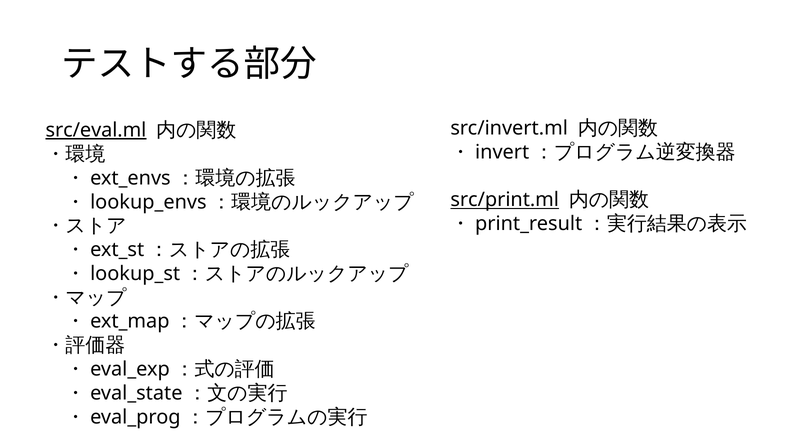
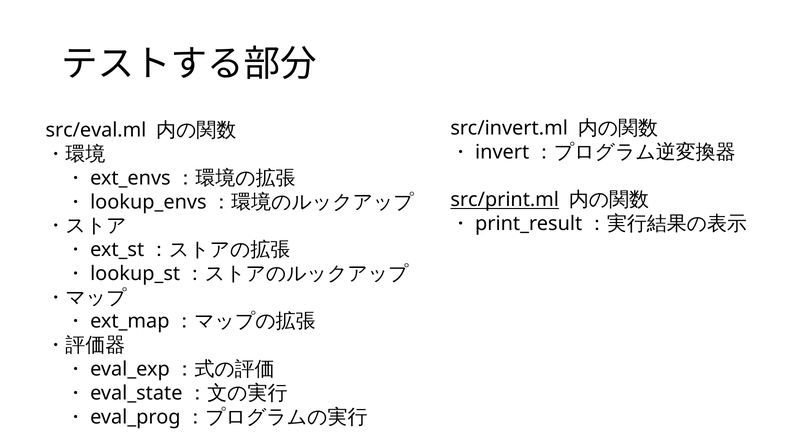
src/eval.ml underline: present -> none
